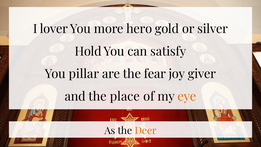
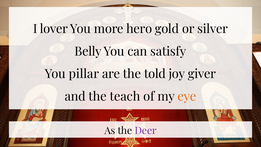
Hold: Hold -> Belly
fear: fear -> told
place: place -> teach
Deer colour: orange -> purple
